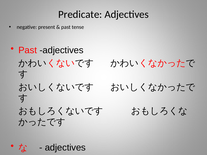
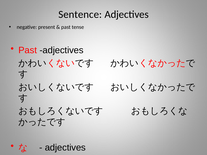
Predicate: Predicate -> Sentence
